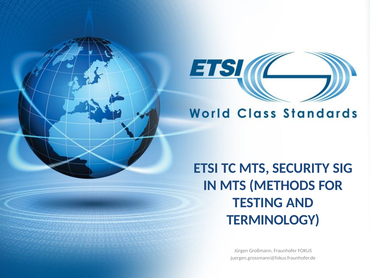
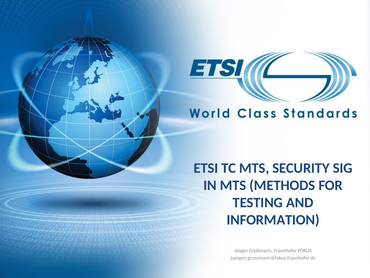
TERMINOLOGY: TERMINOLOGY -> INFORMATION
